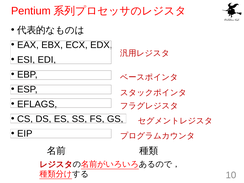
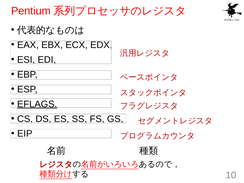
EFLAGS underline: none -> present
